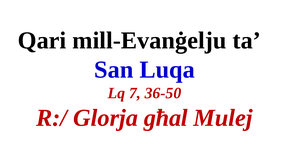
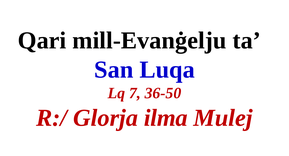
għal: għal -> ilma
